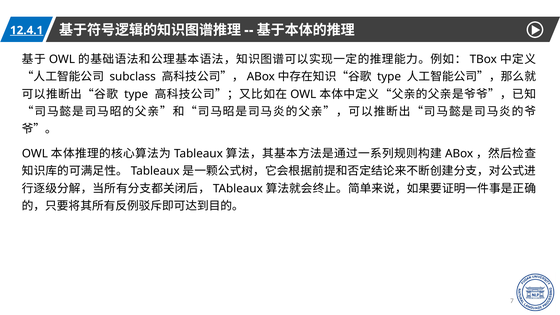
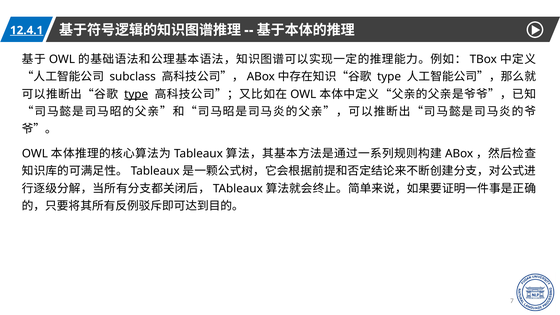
type at (136, 94) underline: none -> present
